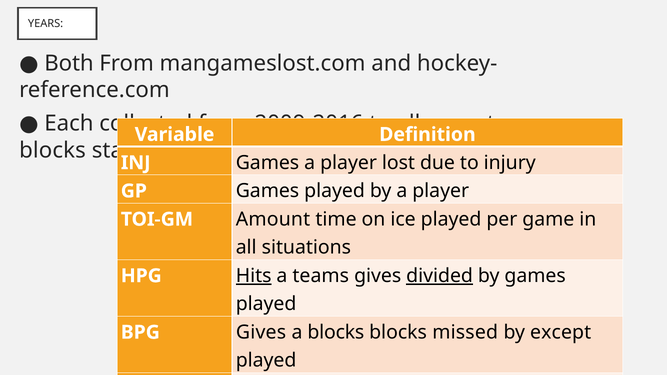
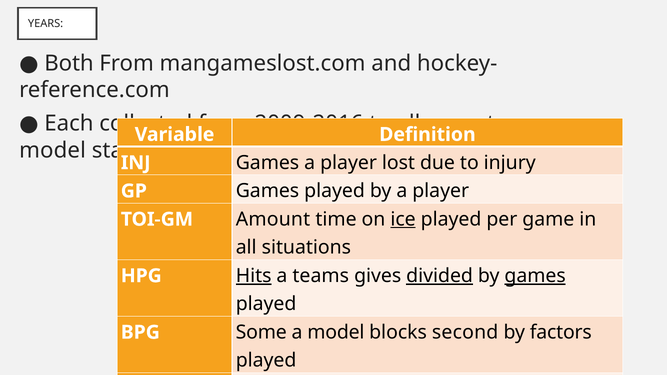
blocks at (53, 150): blocks -> model
ice underline: none -> present
games at (535, 276) underline: none -> present
BPG Gives: Gives -> Some
a blocks: blocks -> model
missed: missed -> second
except: except -> factors
